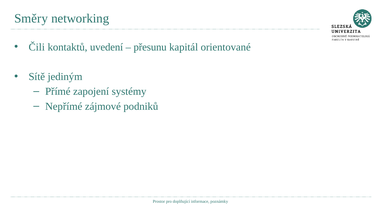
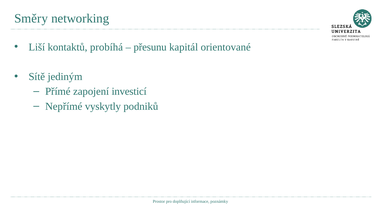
Čili: Čili -> Liší
uvedení: uvedení -> probíhá
systémy: systémy -> investicí
zájmové: zájmové -> vyskytly
